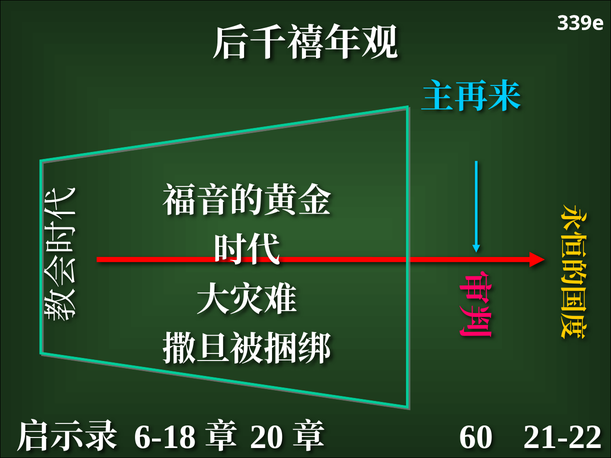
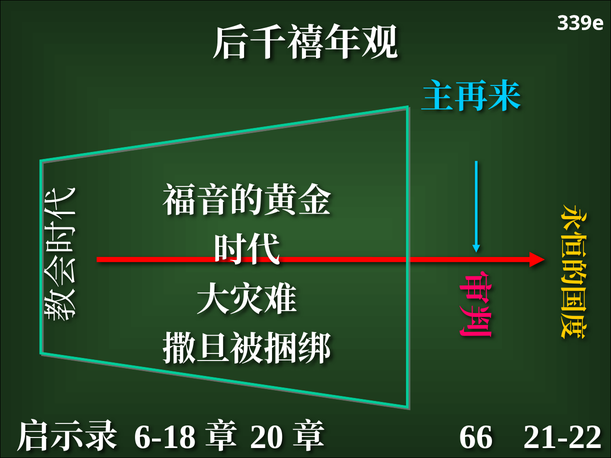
60: 60 -> 66
